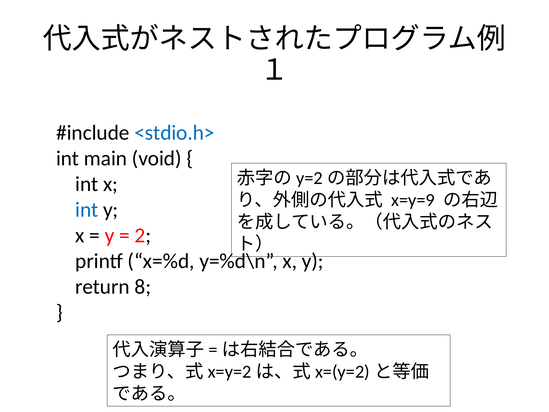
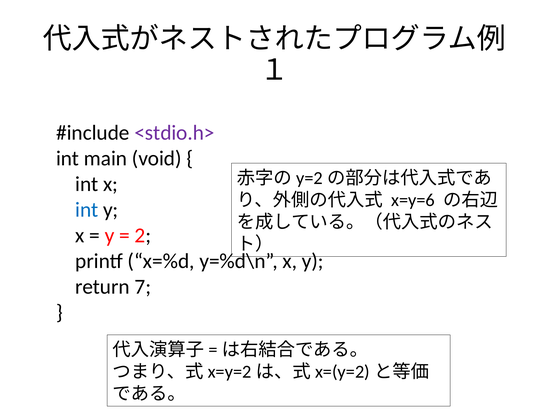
<stdio.h> colour: blue -> purple
x=y=9: x=y=9 -> x=y=6
8: 8 -> 7
